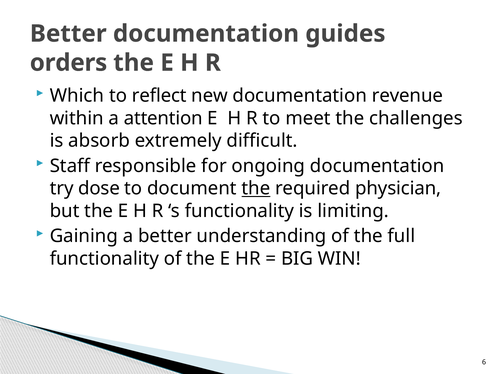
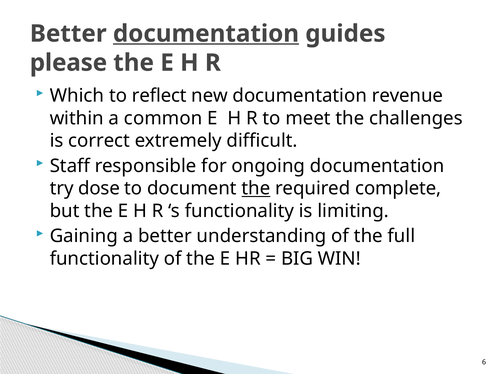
documentation at (206, 34) underline: none -> present
orders: orders -> please
attention: attention -> common
absorb: absorb -> correct
physician: physician -> complete
